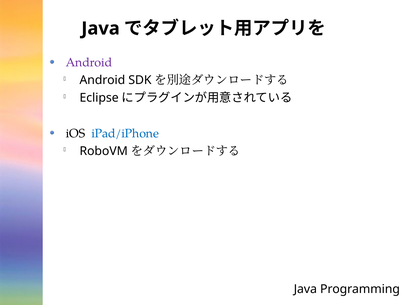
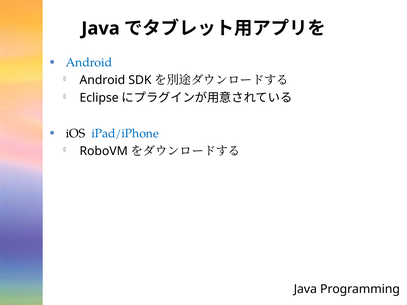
Android at (89, 63) colour: purple -> blue
